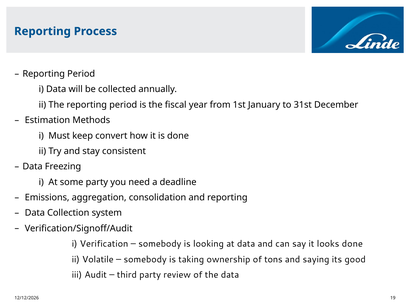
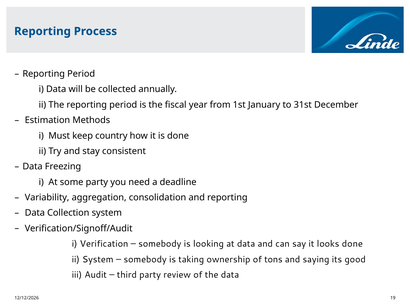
convert: convert -> country
Emissions: Emissions -> Variability
ii Volatile: Volatile -> System
